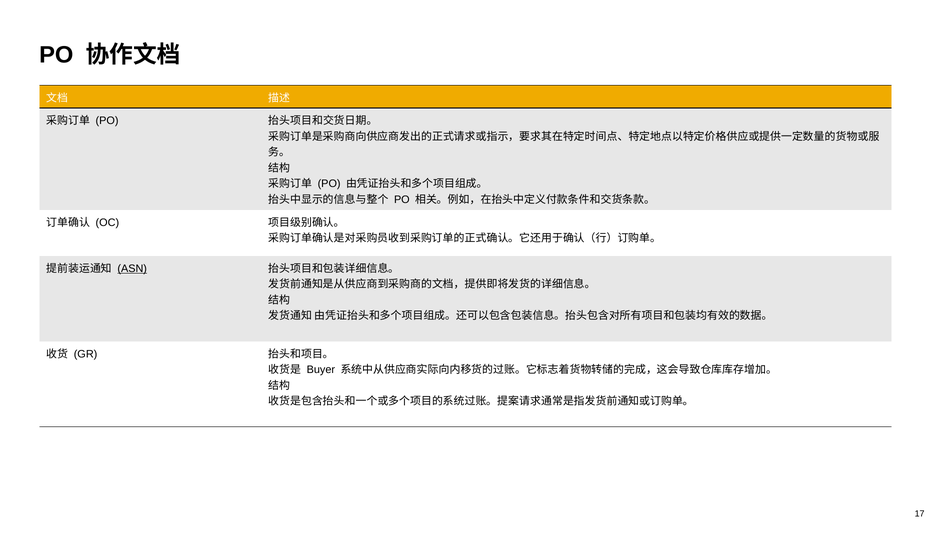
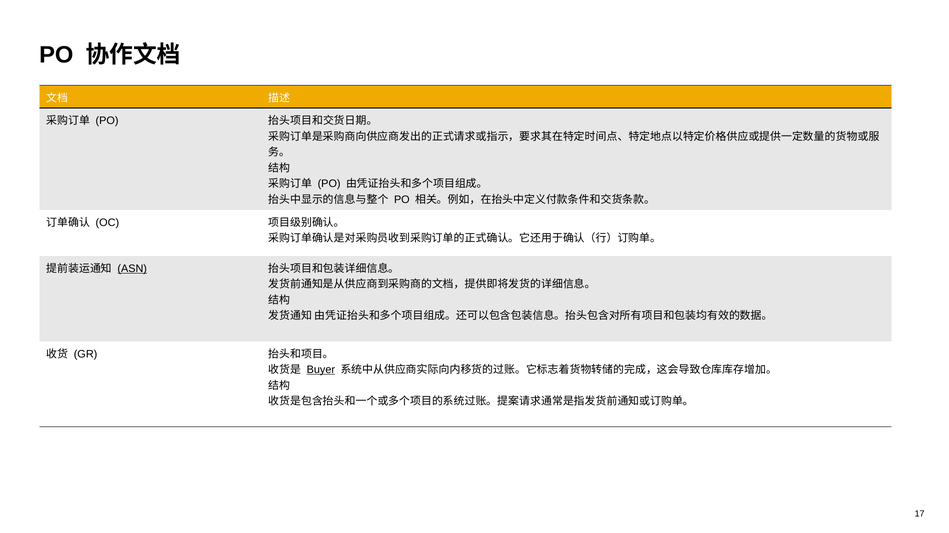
Buyer underline: none -> present
